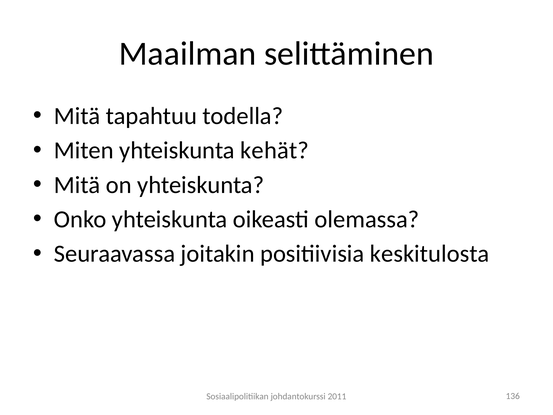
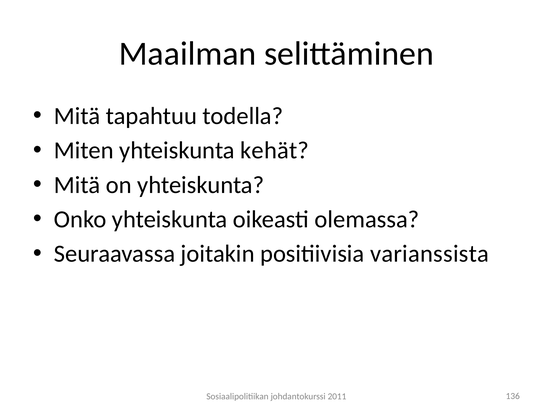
keskitulosta: keskitulosta -> varianssista
